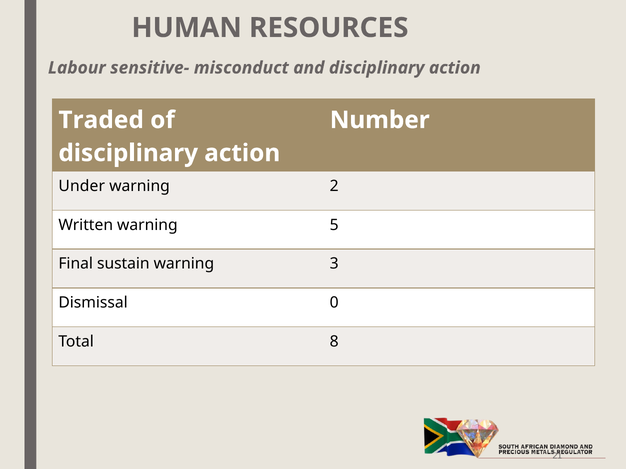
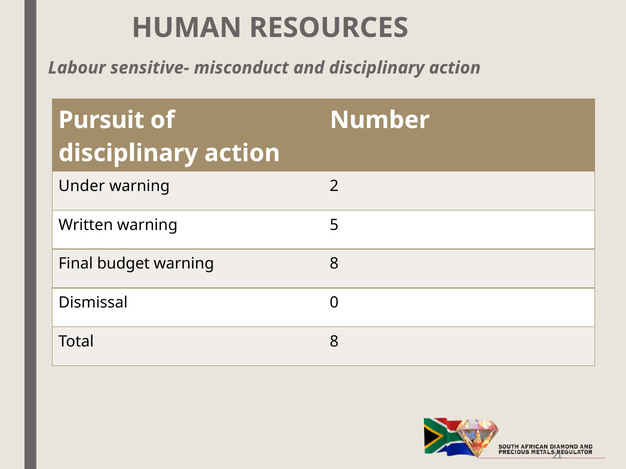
Traded: Traded -> Pursuit
sustain: sustain -> budget
warning 3: 3 -> 8
